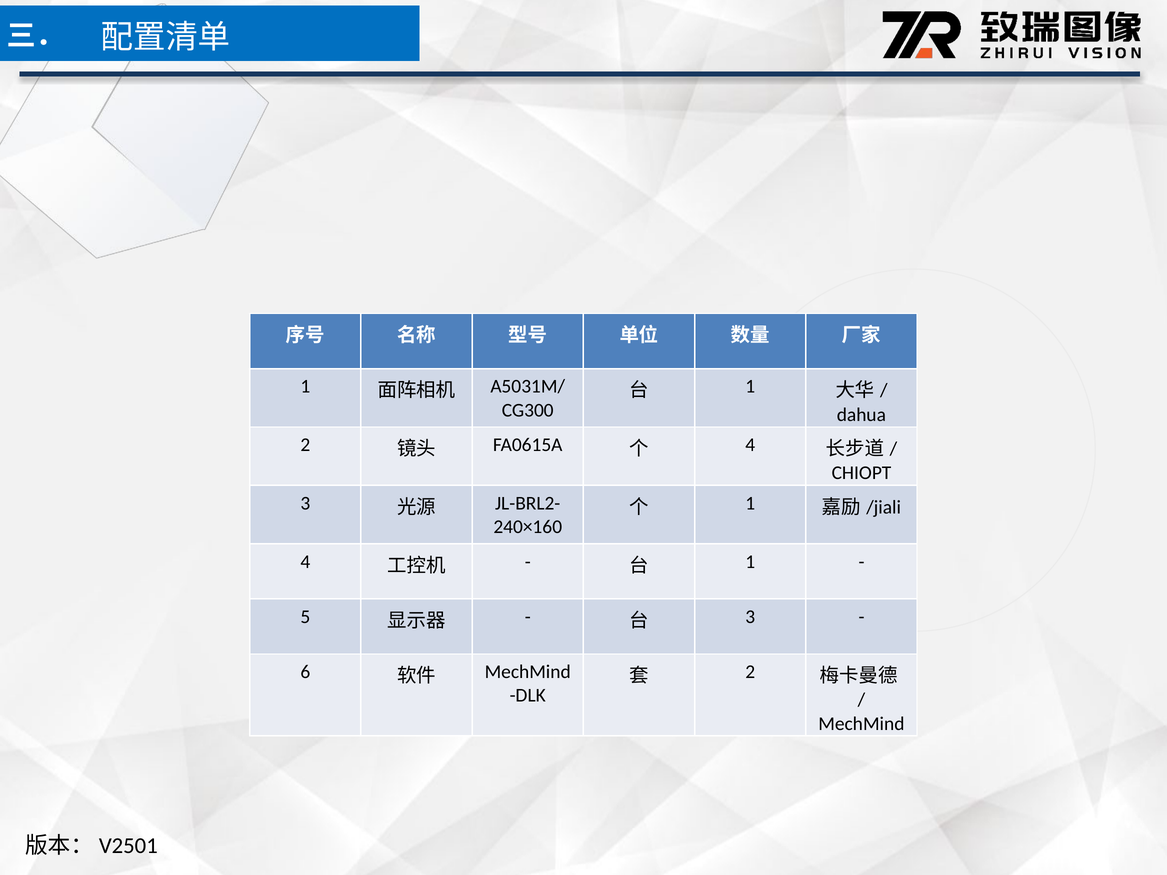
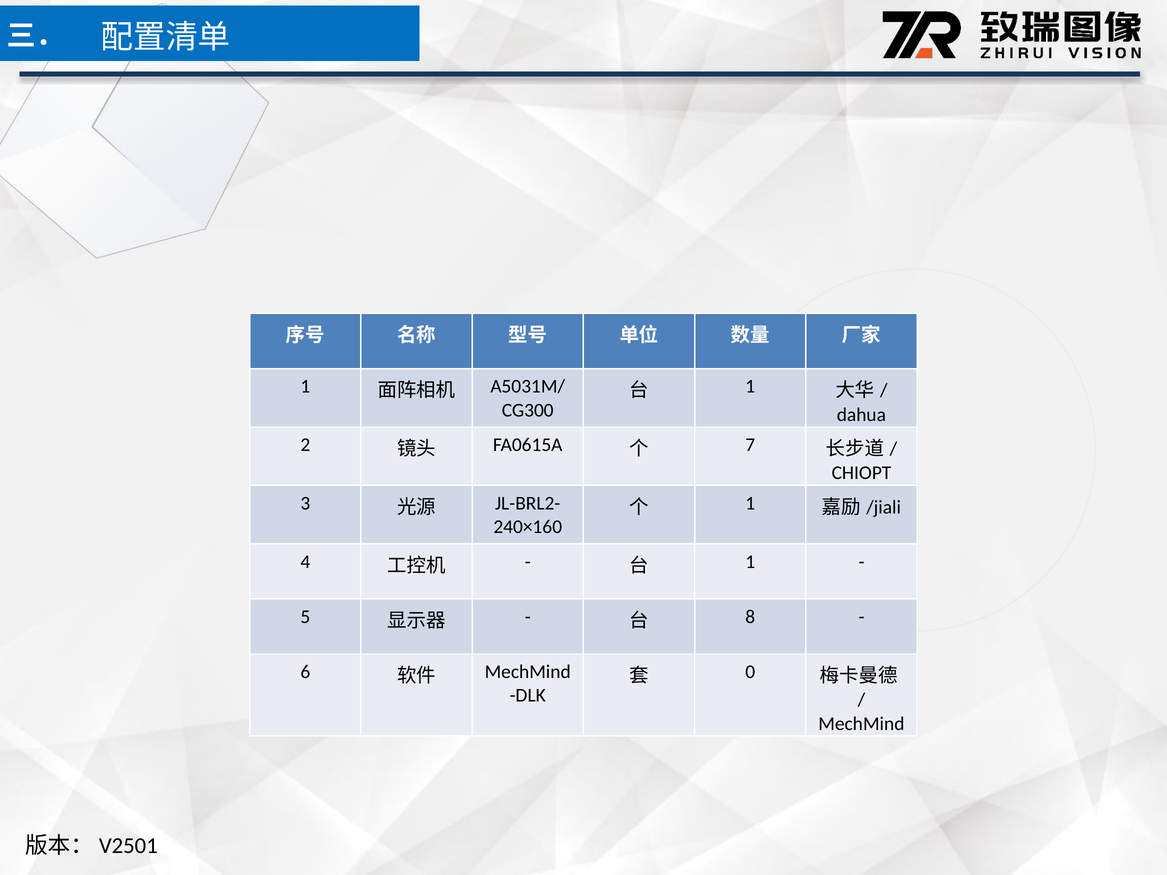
4 at (750, 445): 4 -> 7
3 at (750, 617): 3 -> 8
2 at (750, 672): 2 -> 0
